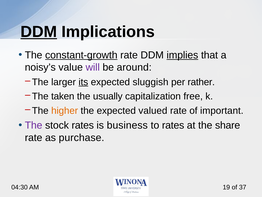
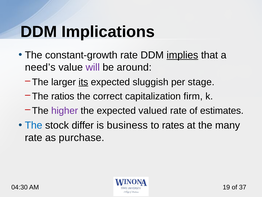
DDM at (39, 32) underline: present -> none
constant-growth underline: present -> none
noisy’s: noisy’s -> need’s
rather: rather -> stage
taken: taken -> ratios
usually: usually -> correct
free: free -> firm
higher colour: orange -> purple
important: important -> estimates
The at (34, 125) colour: purple -> blue
stock rates: rates -> differ
share: share -> many
